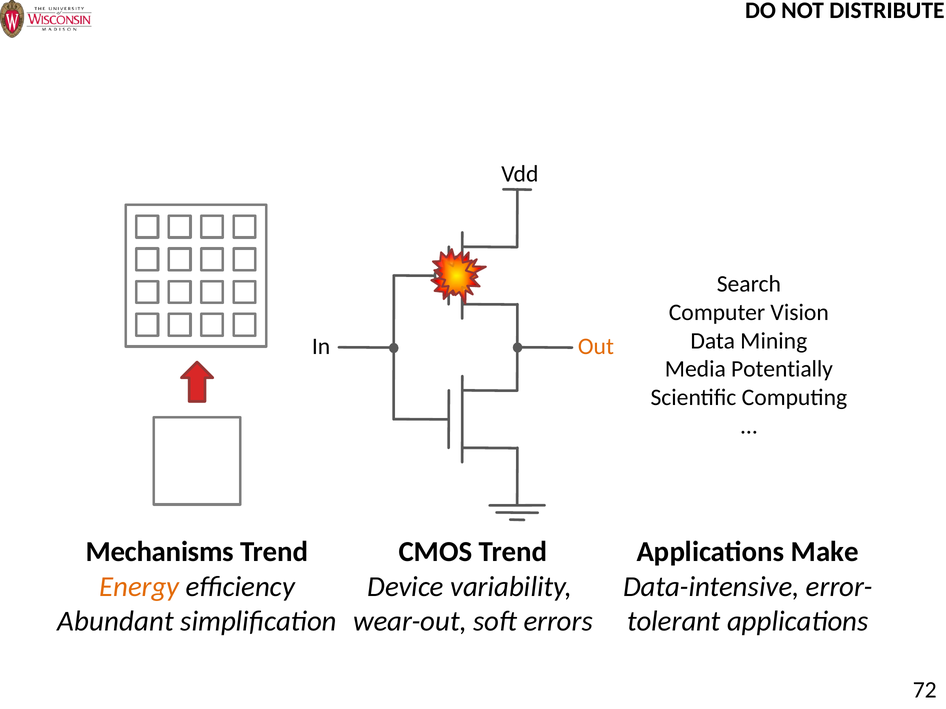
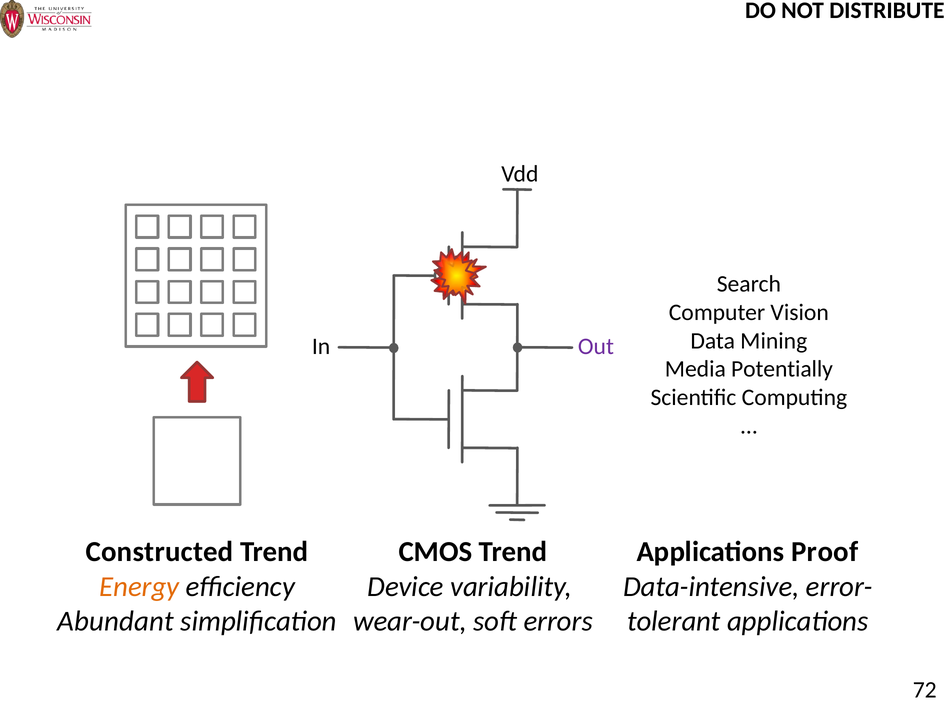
Out colour: orange -> purple
Mechanisms: Mechanisms -> Constructed
Make: Make -> Proof
